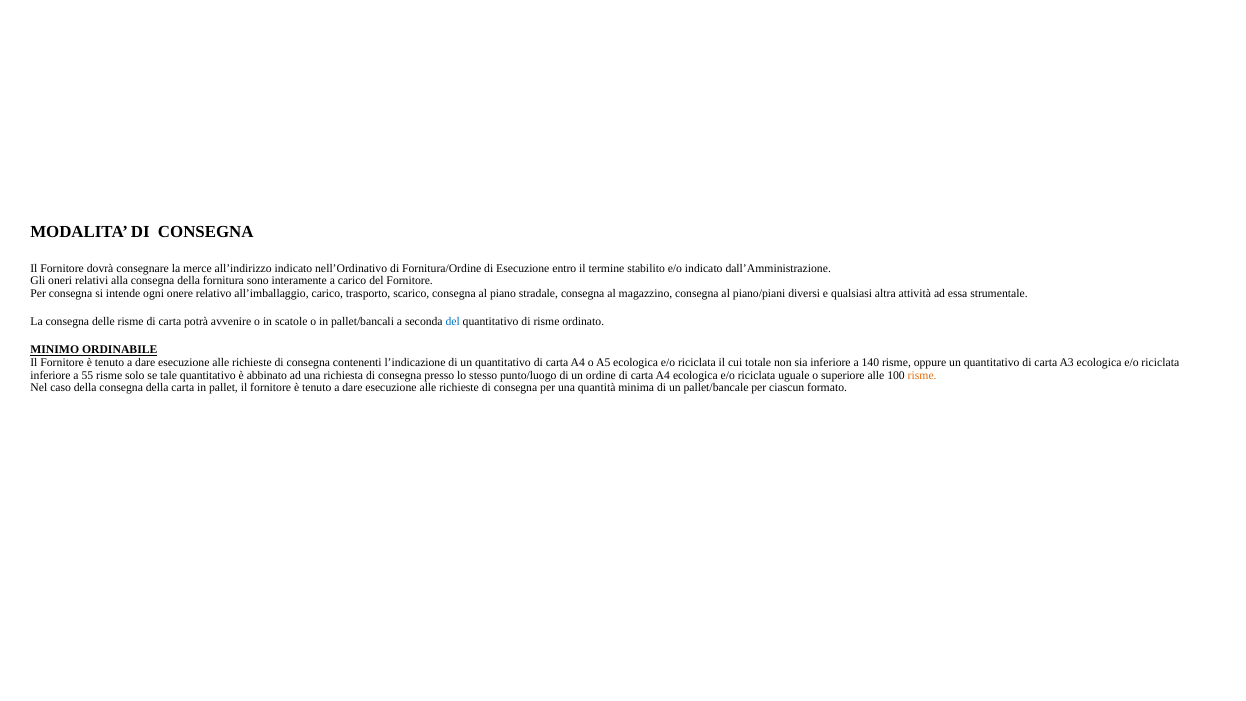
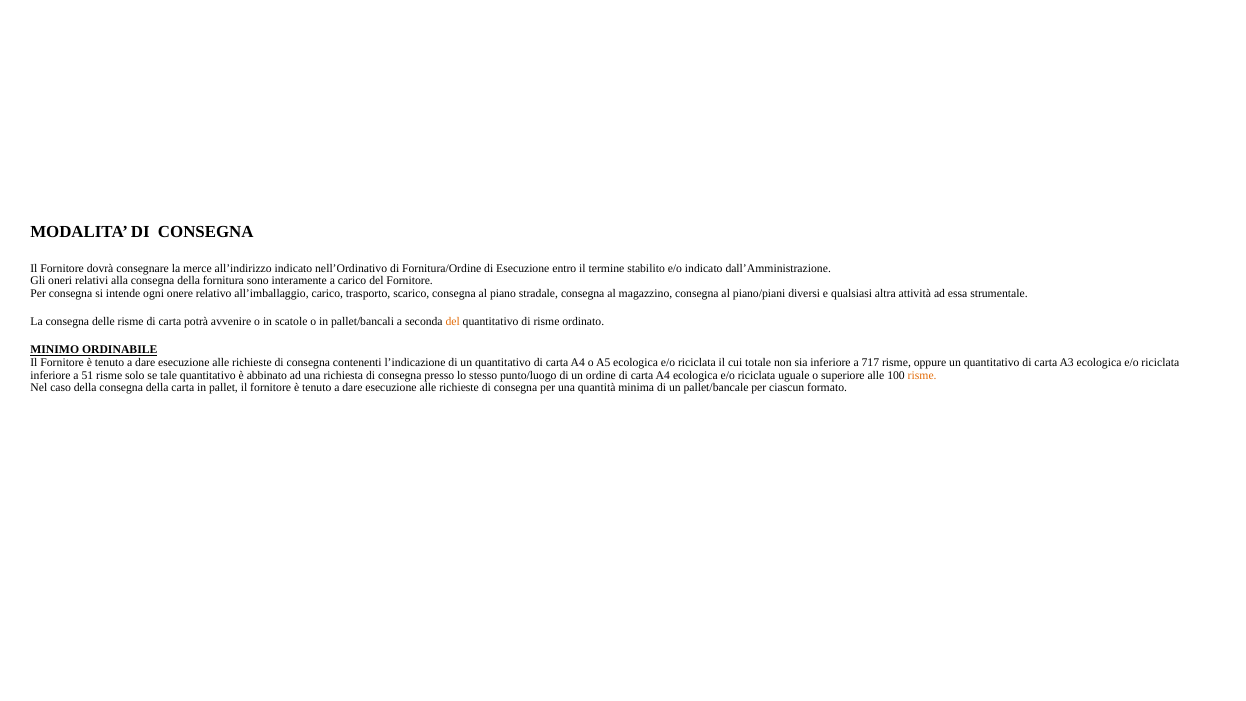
del at (453, 322) colour: blue -> orange
140: 140 -> 717
55: 55 -> 51
